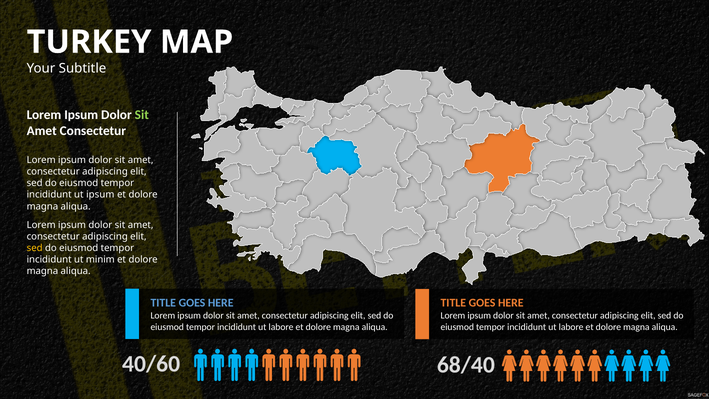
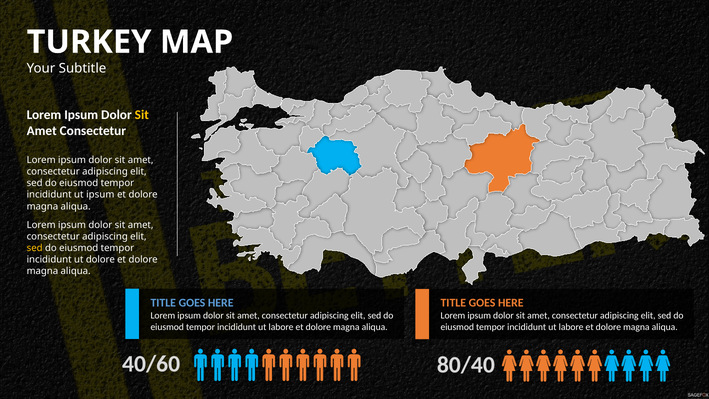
Sit at (142, 115) colour: light green -> yellow
ut minim: minim -> dolore
68/40: 68/40 -> 80/40
